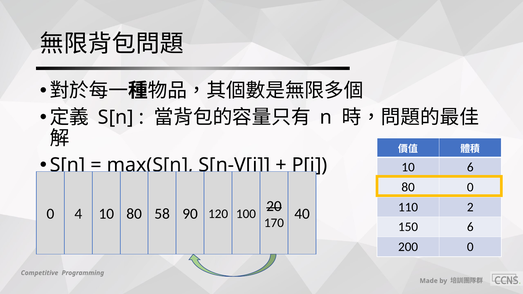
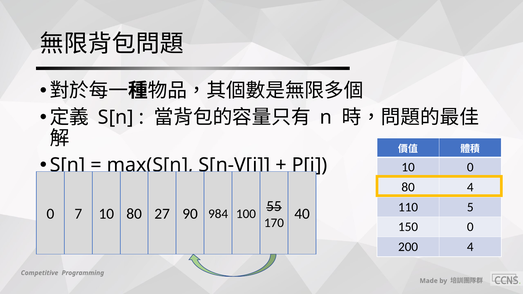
10 6: 6 -> 0
80 0: 0 -> 4
2: 2 -> 5
4: 4 -> 7
58: 58 -> 27
120: 120 -> 984
20: 20 -> 55
150 6: 6 -> 0
200 0: 0 -> 4
